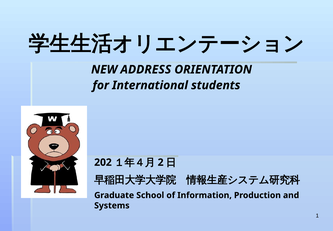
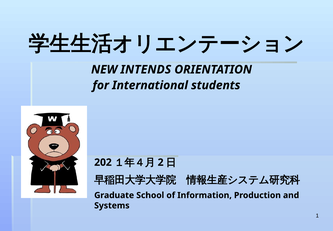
ADDRESS: ADDRESS -> INTENDS
